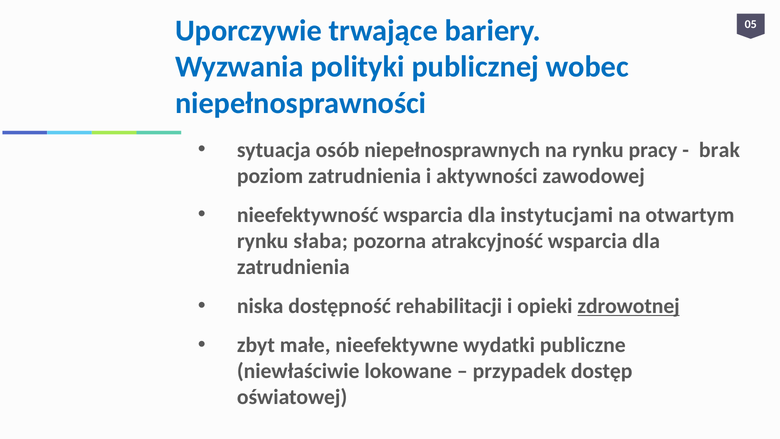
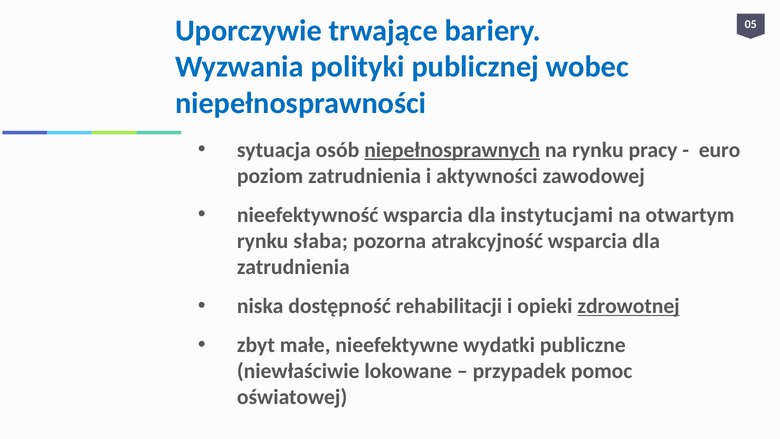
niepełnosprawnych underline: none -> present
brak: brak -> euro
dostęp: dostęp -> pomoc
